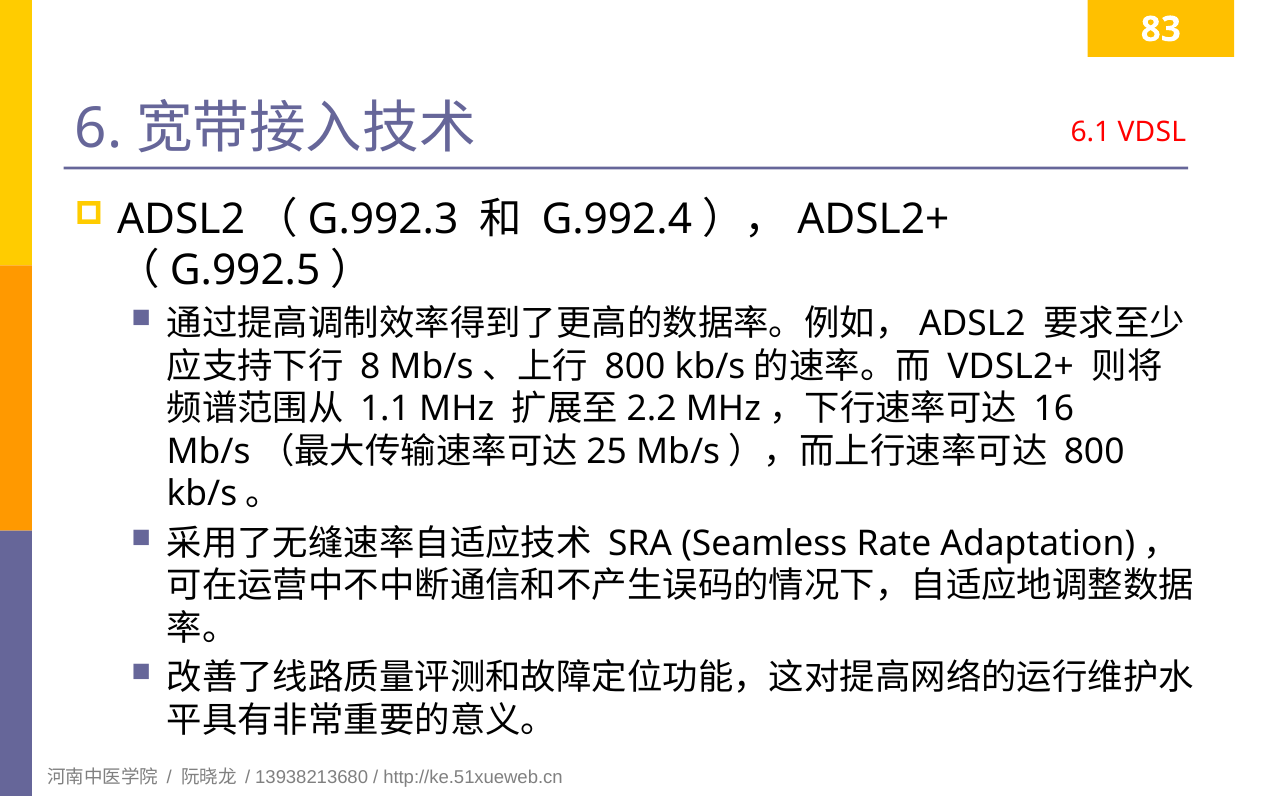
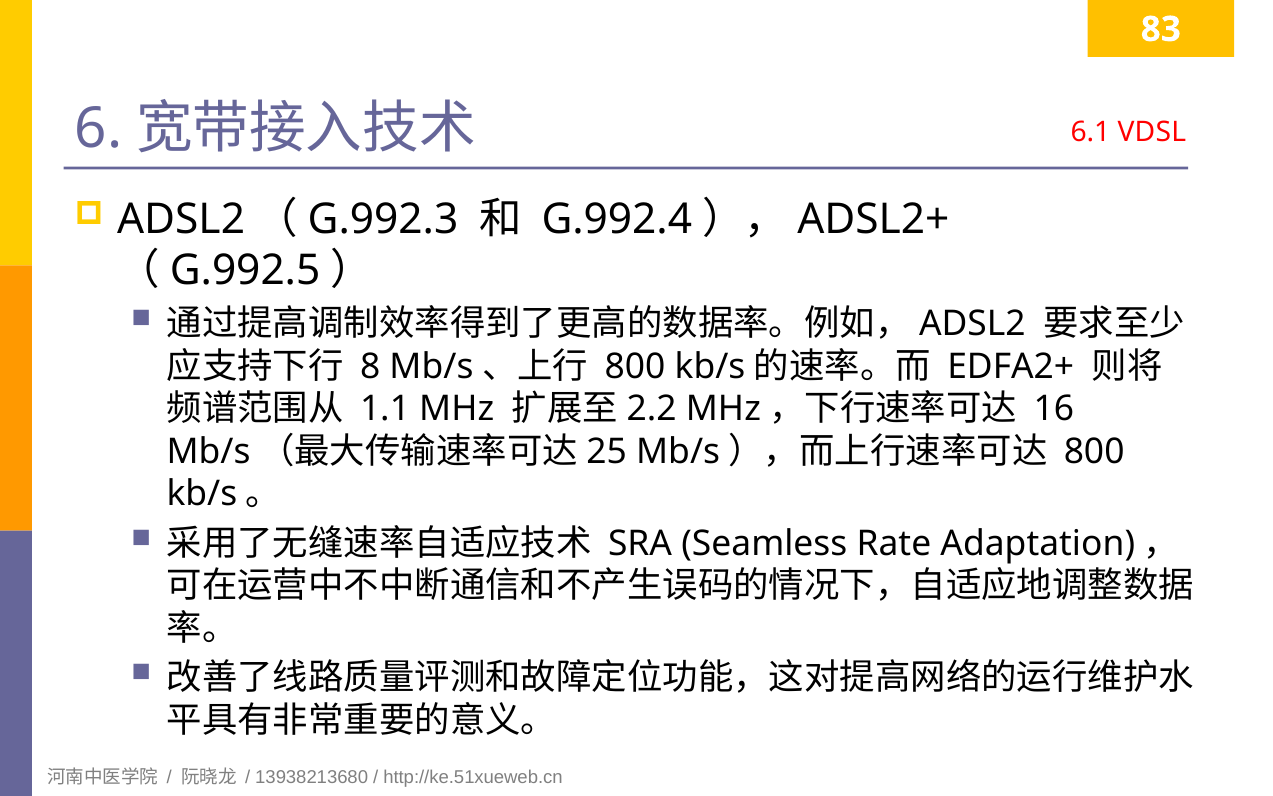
VDSL2+: VDSL2+ -> EDFA2+
